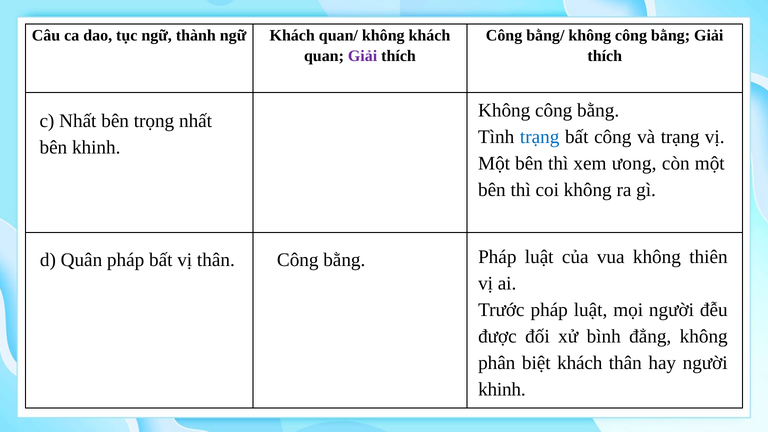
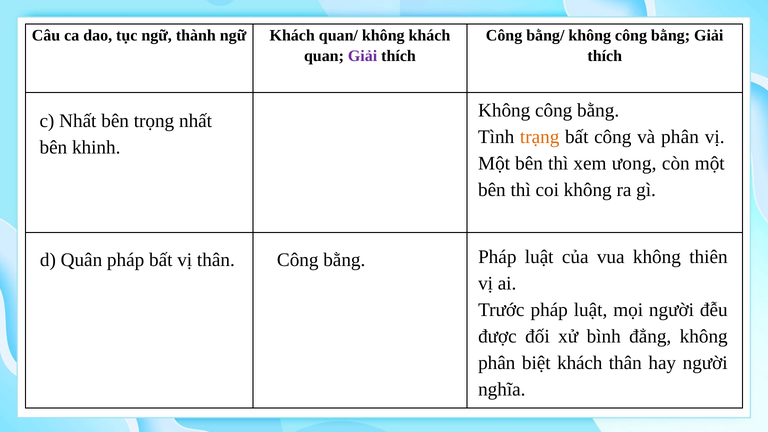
trạng at (540, 137) colour: blue -> orange
và trạng: trạng -> phân
khinh at (502, 390): khinh -> nghĩa
